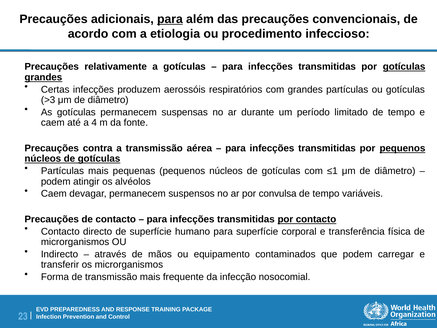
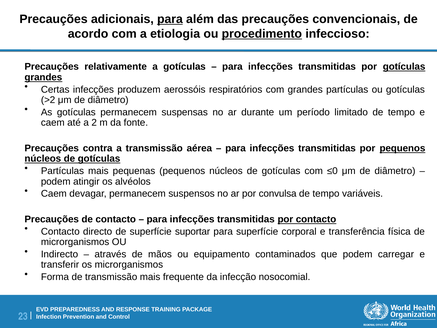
procedimento underline: none -> present
>3: >3 -> >2
4: 4 -> 2
≤1: ≤1 -> ≤0
humano: humano -> suportar
